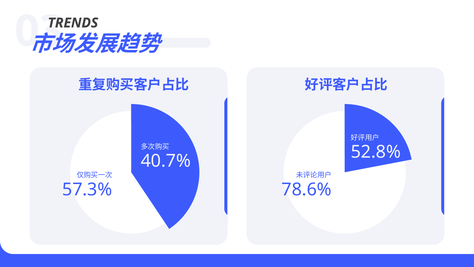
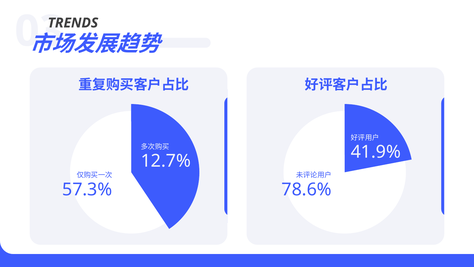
52.8%: 52.8% -> 41.9%
40.7%: 40.7% -> 12.7%
